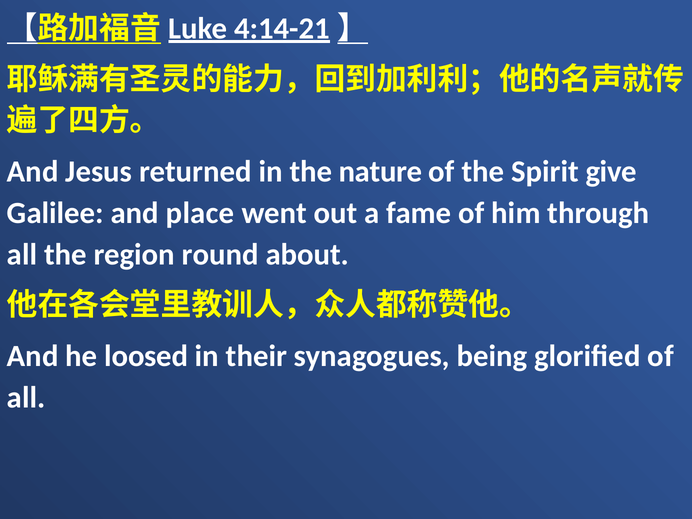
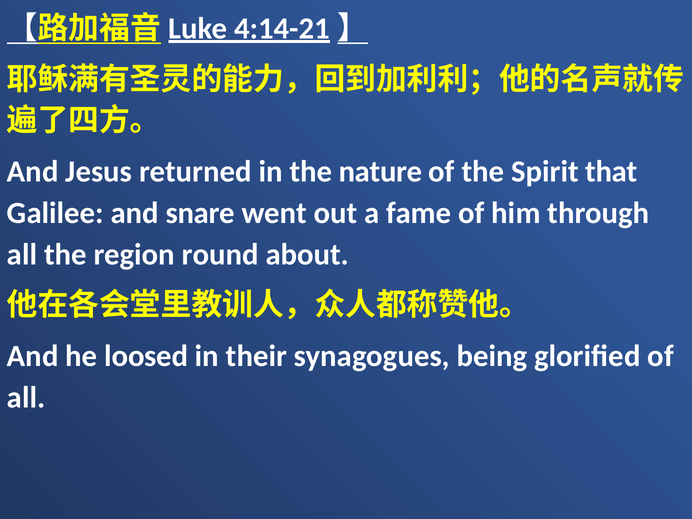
give: give -> that
place: place -> snare
